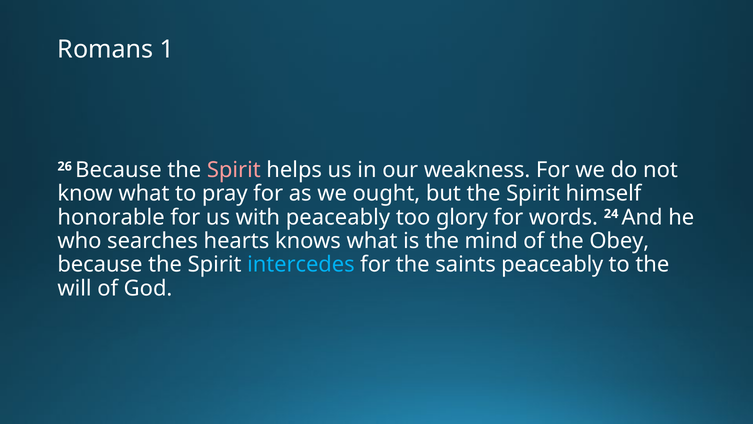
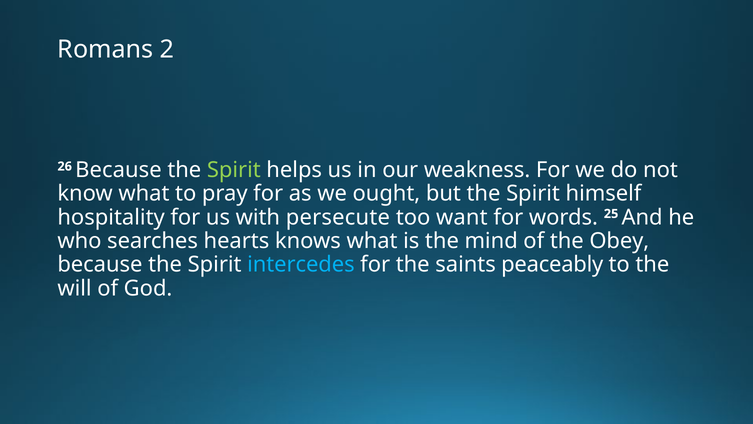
1: 1 -> 2
Spirit at (234, 170) colour: pink -> light green
honorable: honorable -> hospitality
with peaceably: peaceably -> persecute
glory: glory -> want
24: 24 -> 25
